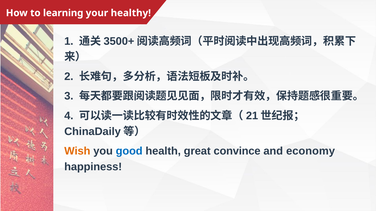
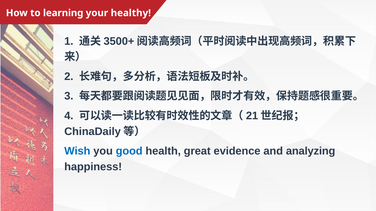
Wish colour: orange -> blue
convince: convince -> evidence
economy: economy -> analyzing
